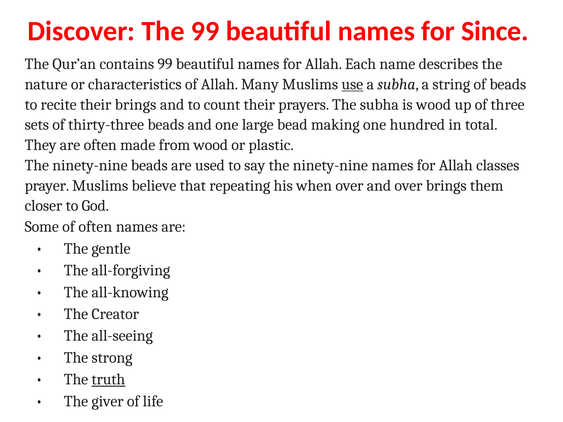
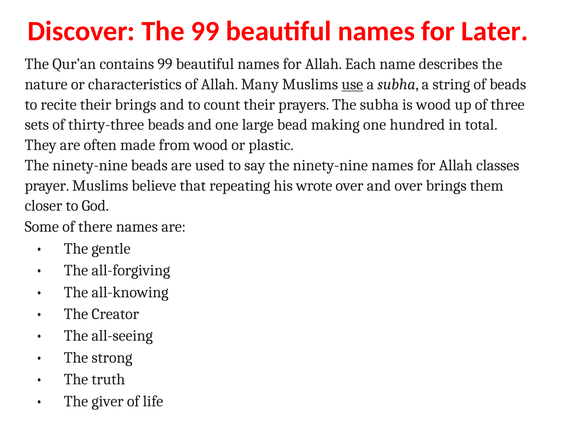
Since: Since -> Later
when: when -> wrote
of often: often -> there
truth underline: present -> none
